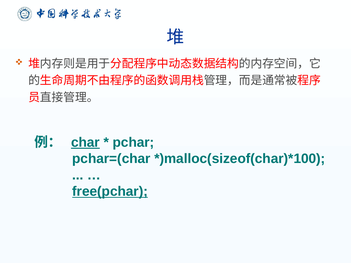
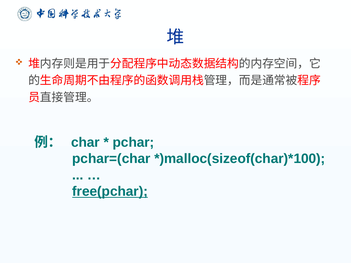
char underline: present -> none
